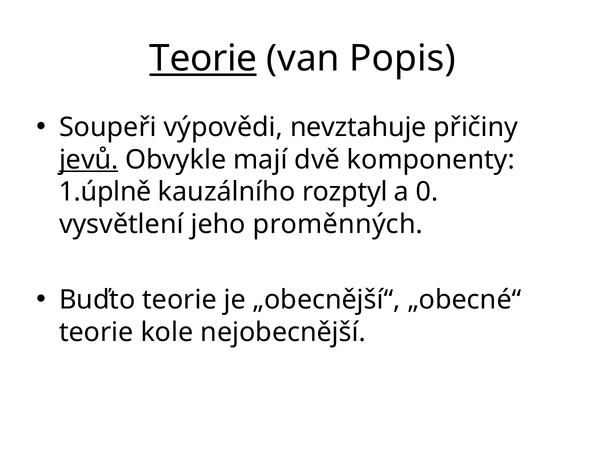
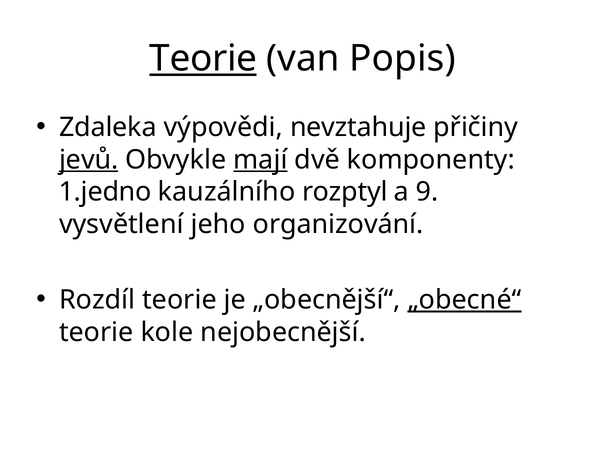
Soupeři: Soupeři -> Zdaleka
mají underline: none -> present
1.úplně: 1.úplně -> 1.jedno
0: 0 -> 9
proměnných: proměnných -> organizování
Buďto: Buďto -> Rozdíl
„obecné“ underline: none -> present
